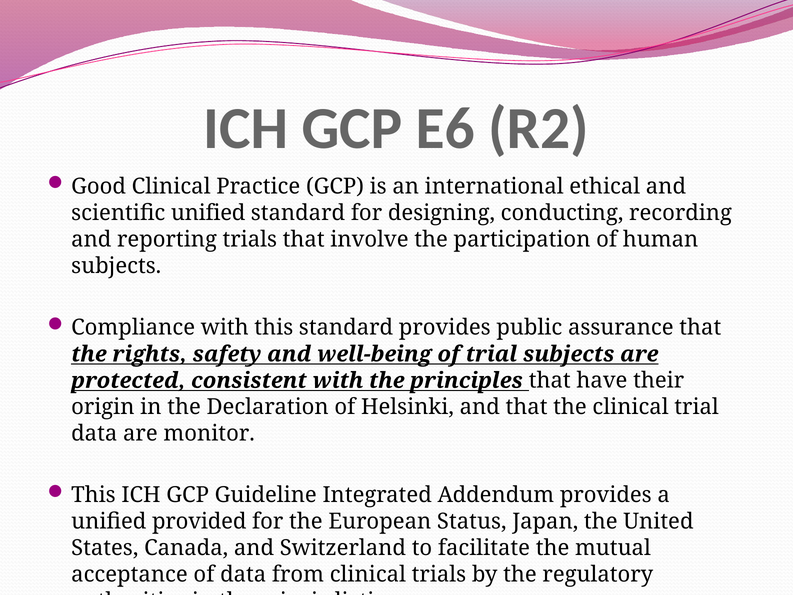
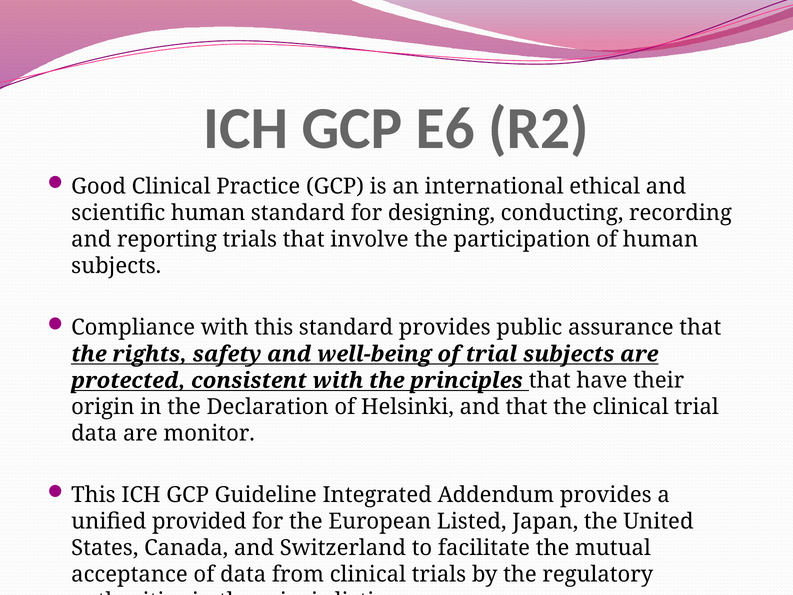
scientific unified: unified -> human
Status: Status -> Listed
